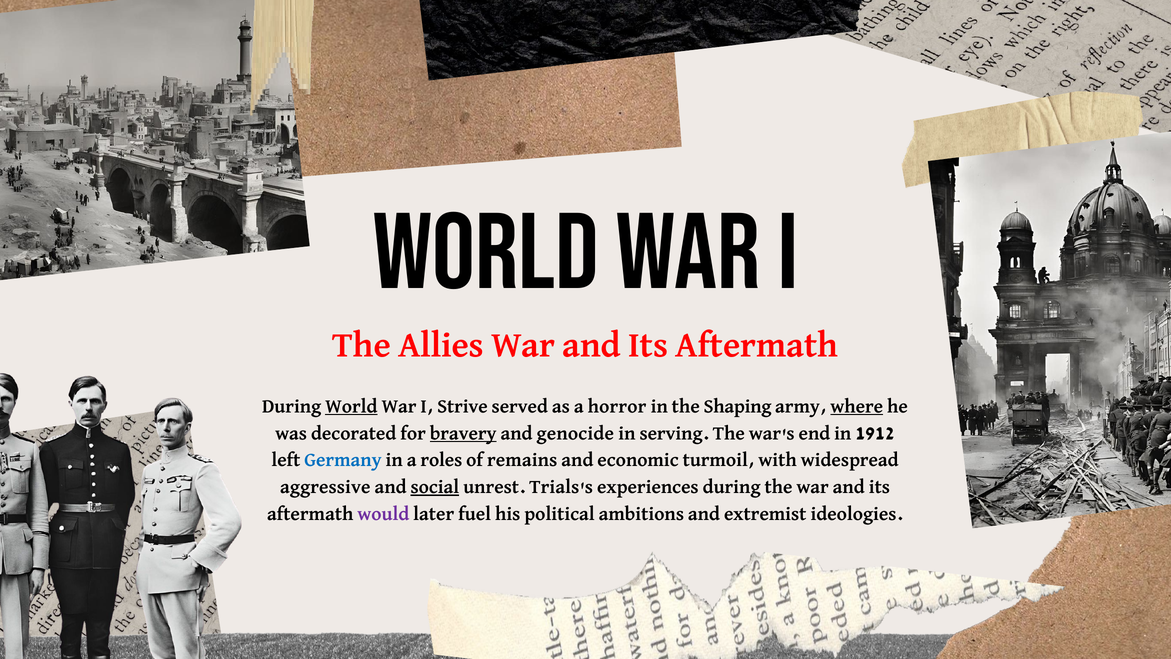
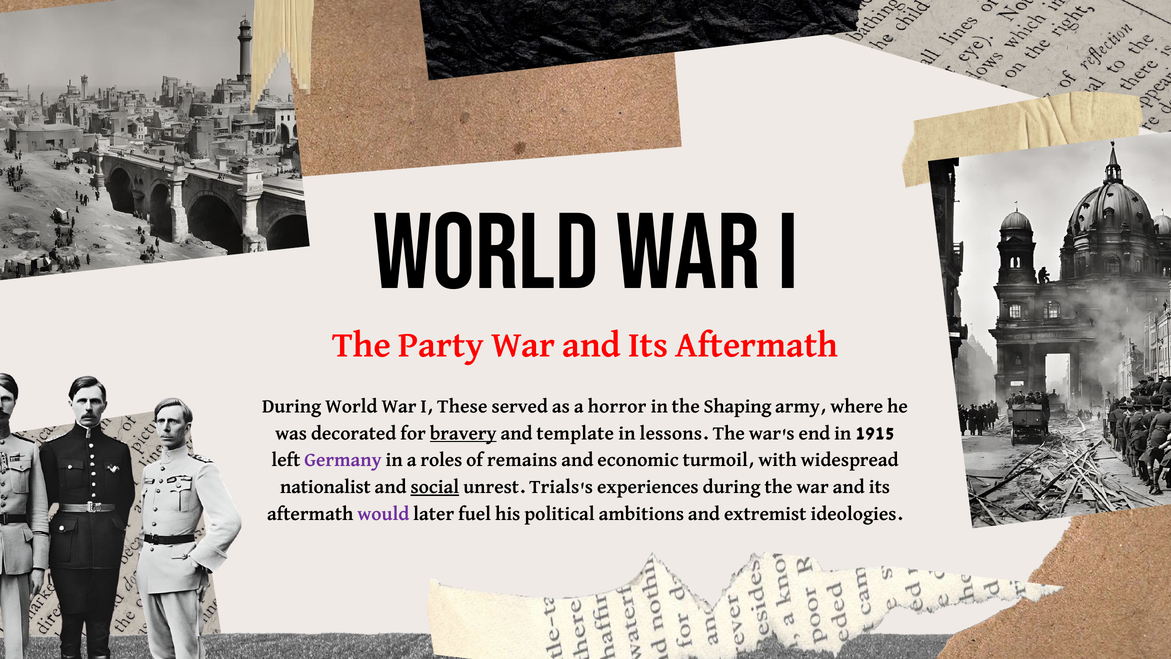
Allies: Allies -> Party
World at (351, 406) underline: present -> none
Strive: Strive -> These
where underline: present -> none
genocide: genocide -> template
serving: serving -> lessons
1912: 1912 -> 1915
Germany colour: blue -> purple
aggressive: aggressive -> nationalist
